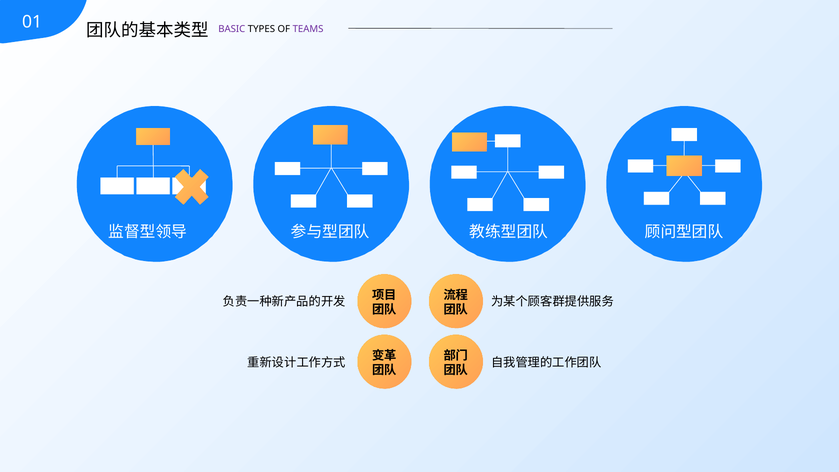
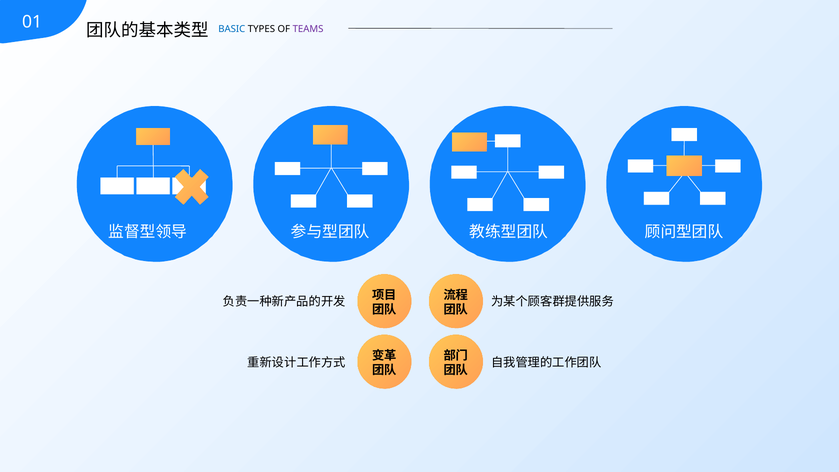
BASIC colour: purple -> blue
